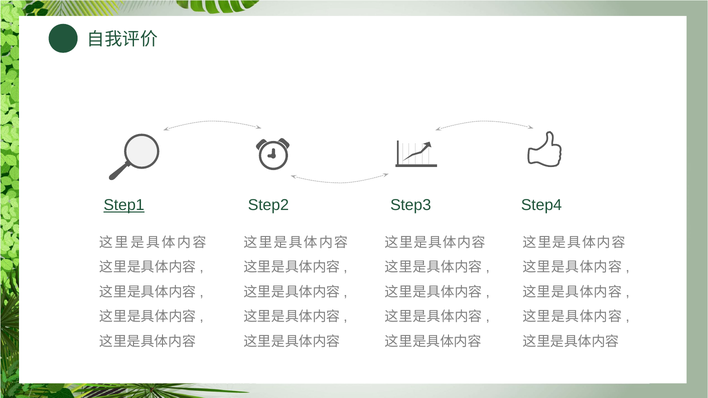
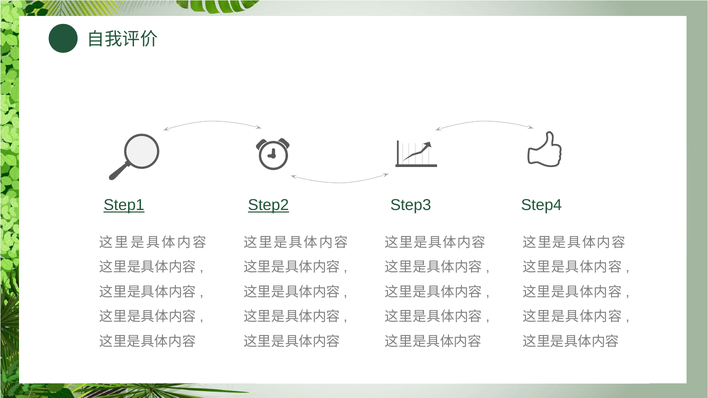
Step2 underline: none -> present
